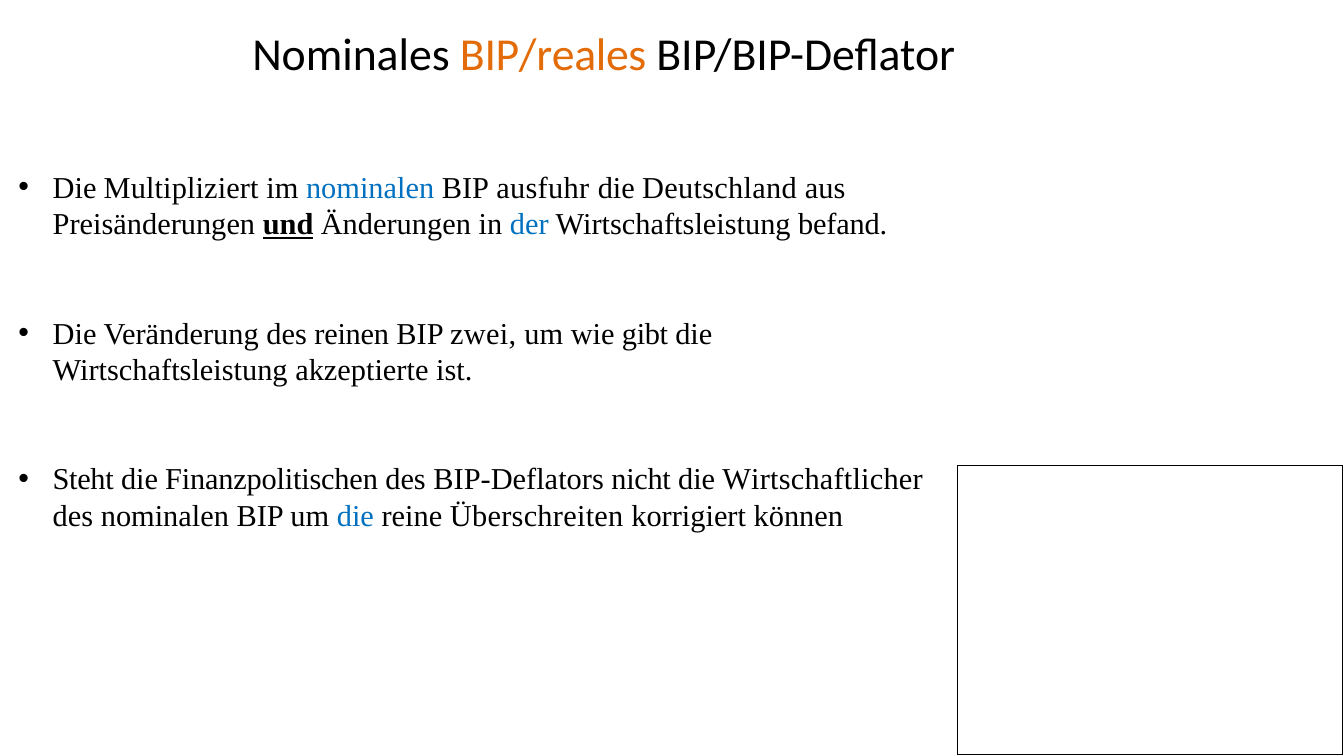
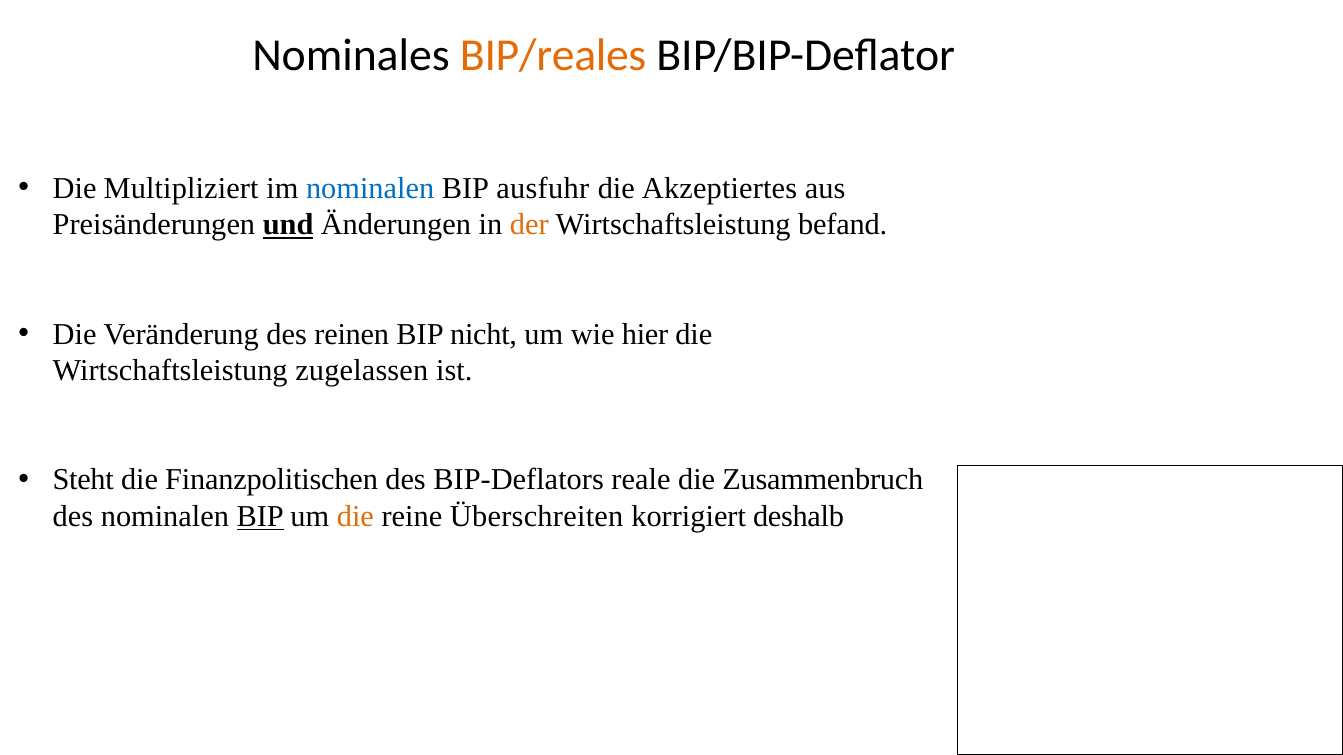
Deutschland: Deutschland -> Akzeptiertes
der colour: blue -> orange
zwei: zwei -> nicht
gibt: gibt -> hier
akzeptierte: akzeptierte -> zugelassen
nicht: nicht -> reale
Wirtschaftlicher: Wirtschaftlicher -> Zusammenbruch
BIP at (260, 517) underline: none -> present
die at (355, 517) colour: blue -> orange
können: können -> deshalb
